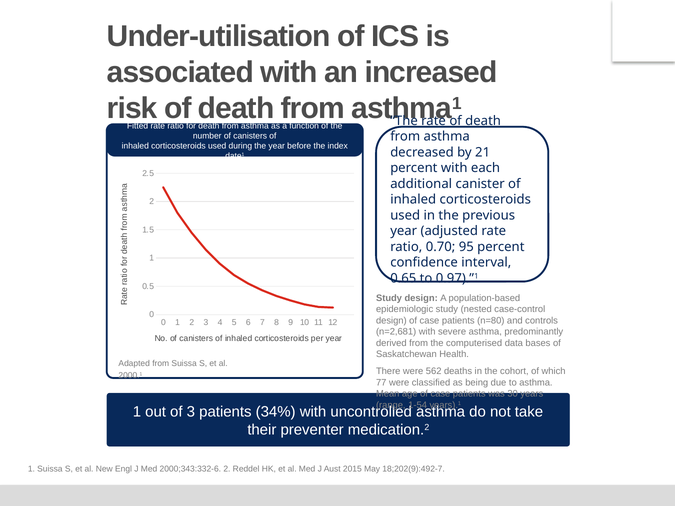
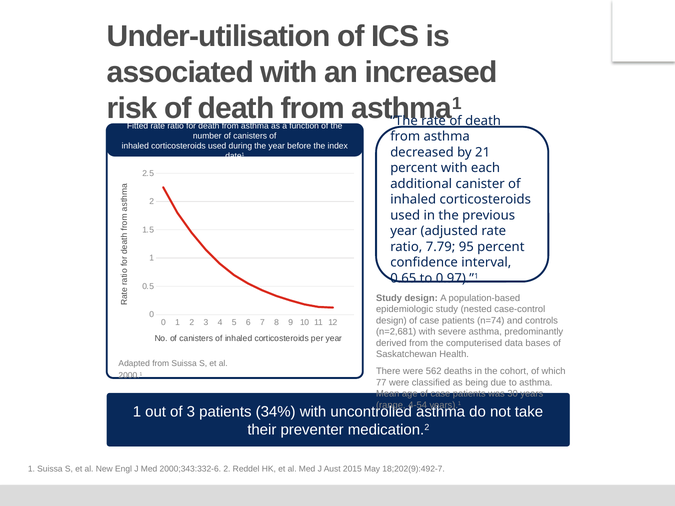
0.70: 0.70 -> 7.79
n=80: n=80 -> n=74
1-54: 1-54 -> 4-54
